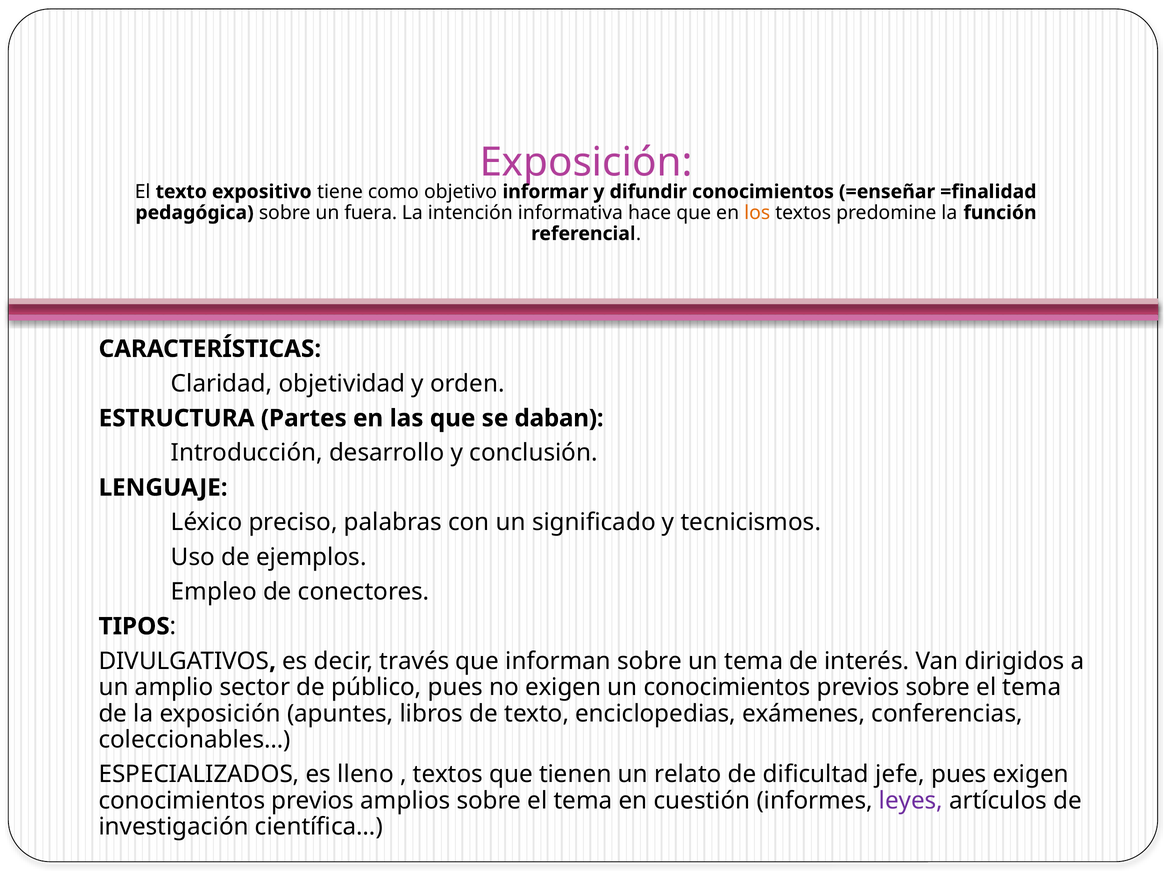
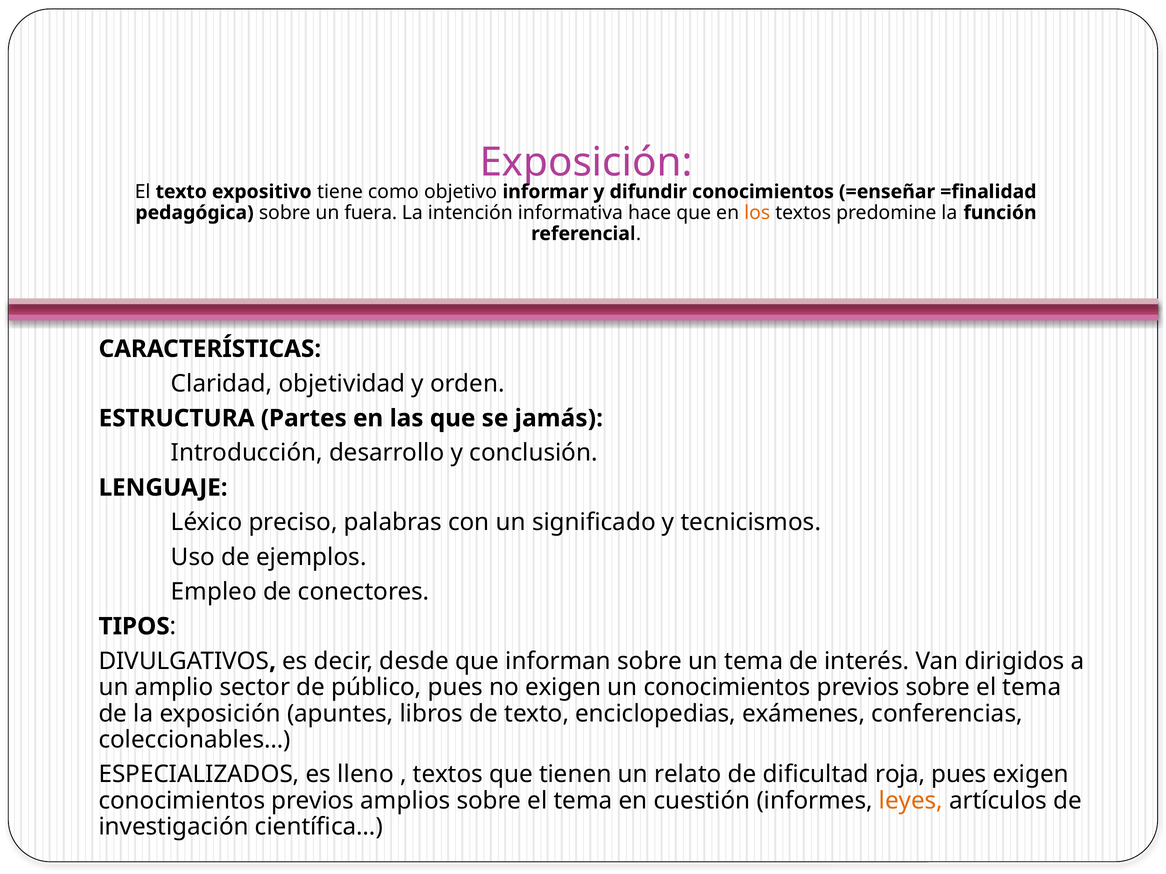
daban: daban -> jamás
través: través -> desde
jefe: jefe -> roja
leyes colour: purple -> orange
